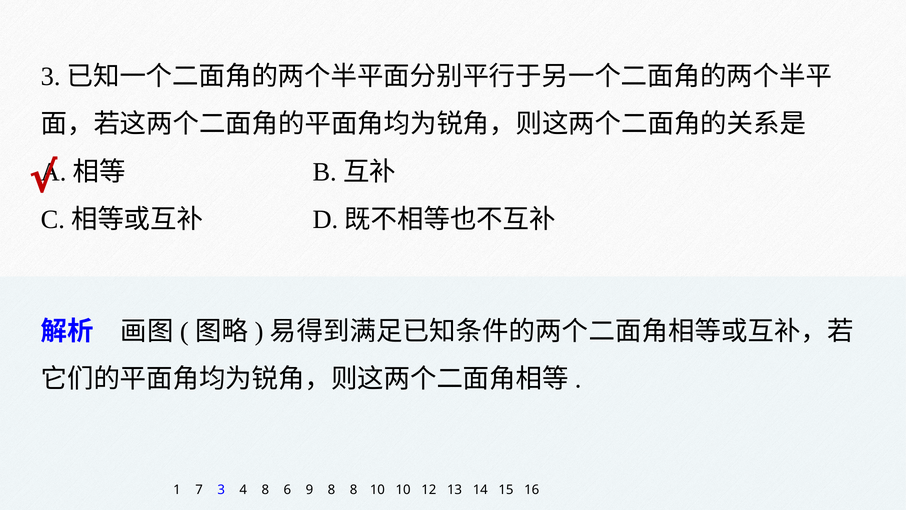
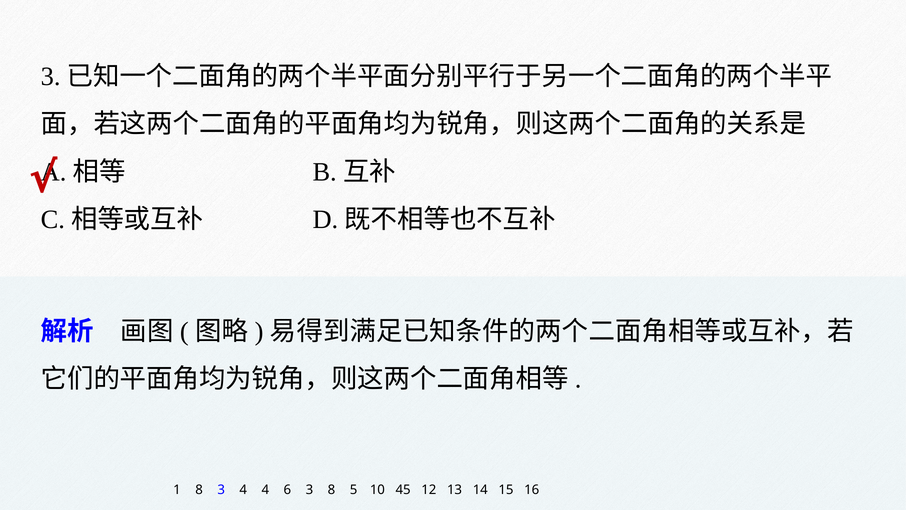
1 7: 7 -> 8
4 8: 8 -> 4
6 9: 9 -> 3
8 8: 8 -> 5
10 10: 10 -> 45
